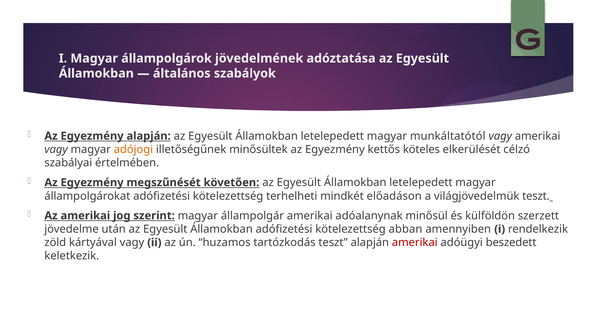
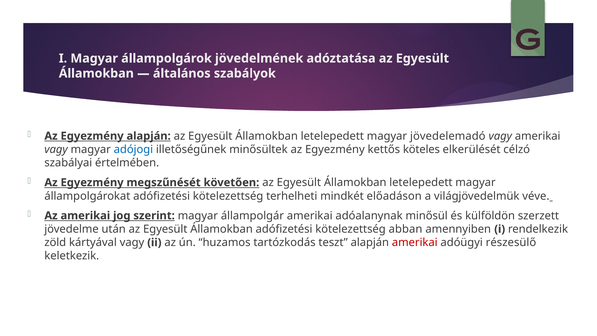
munkáltatótól: munkáltatótól -> jövedelemadó
adójogi colour: orange -> blue
világjövedelmük teszt: teszt -> véve
beszedett: beszedett -> részesülő
